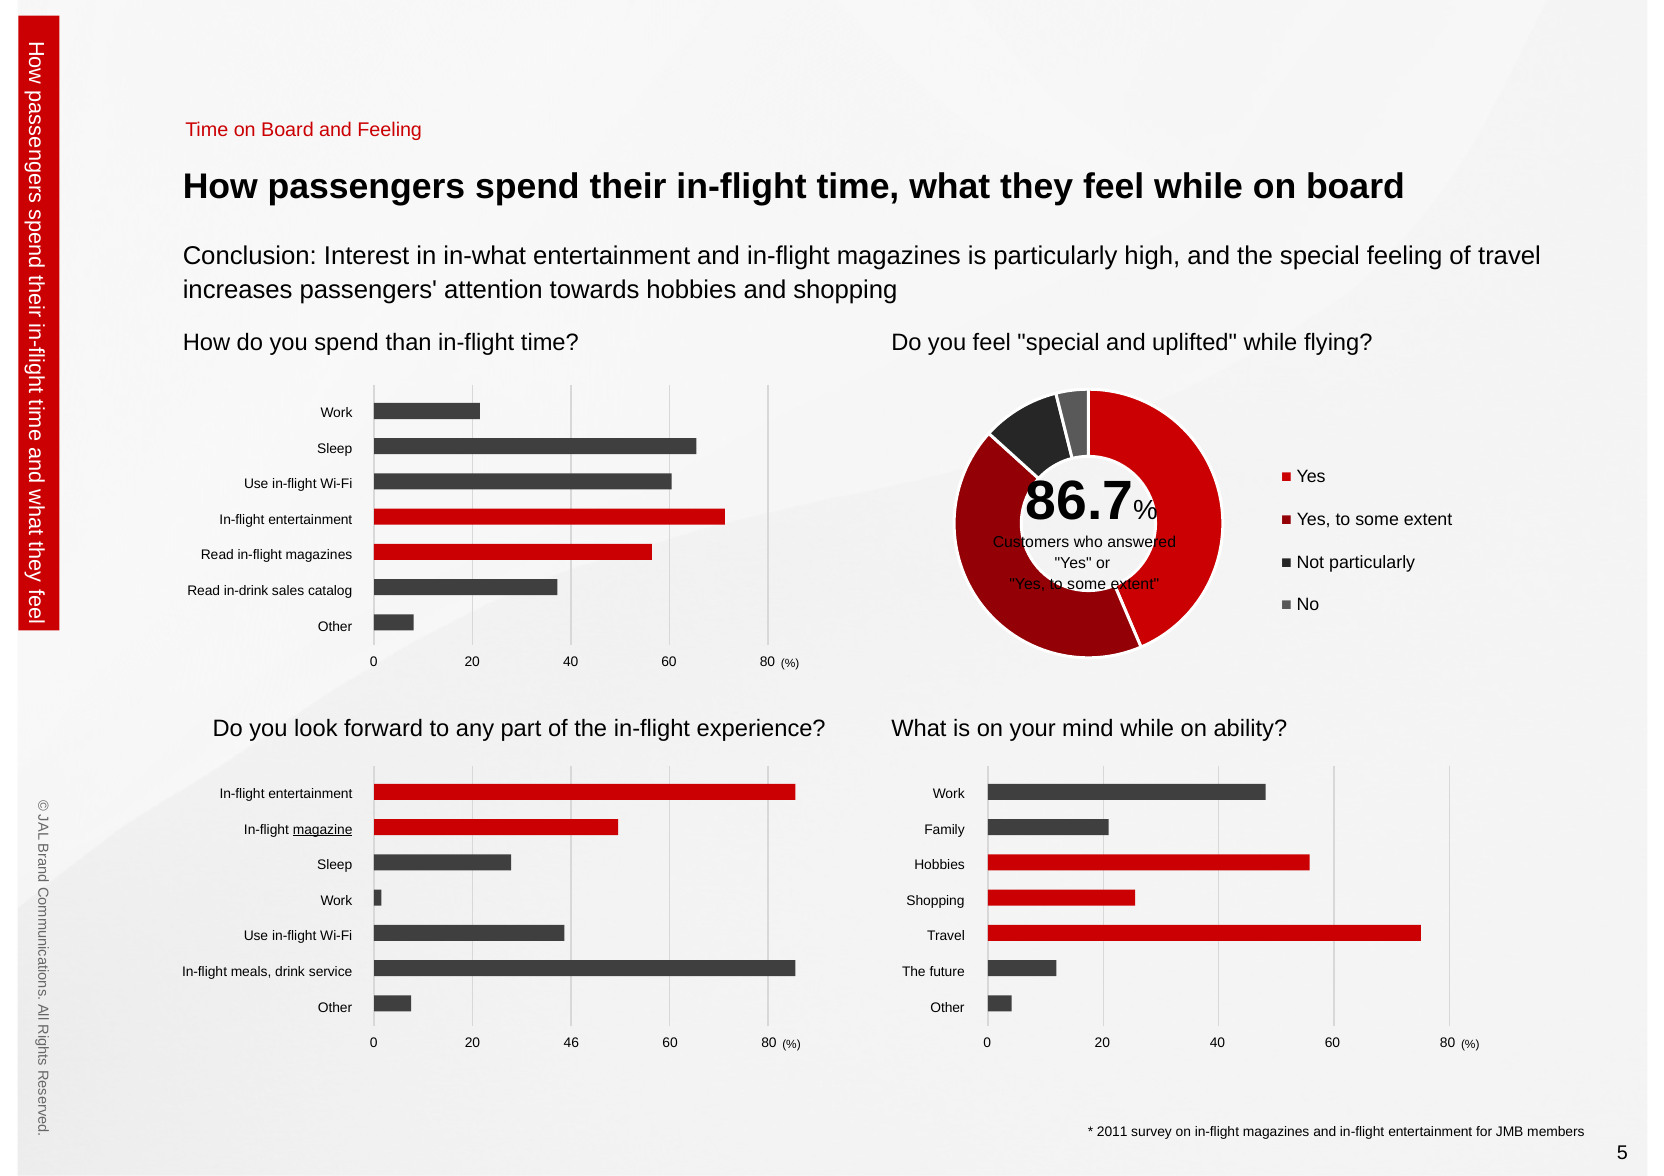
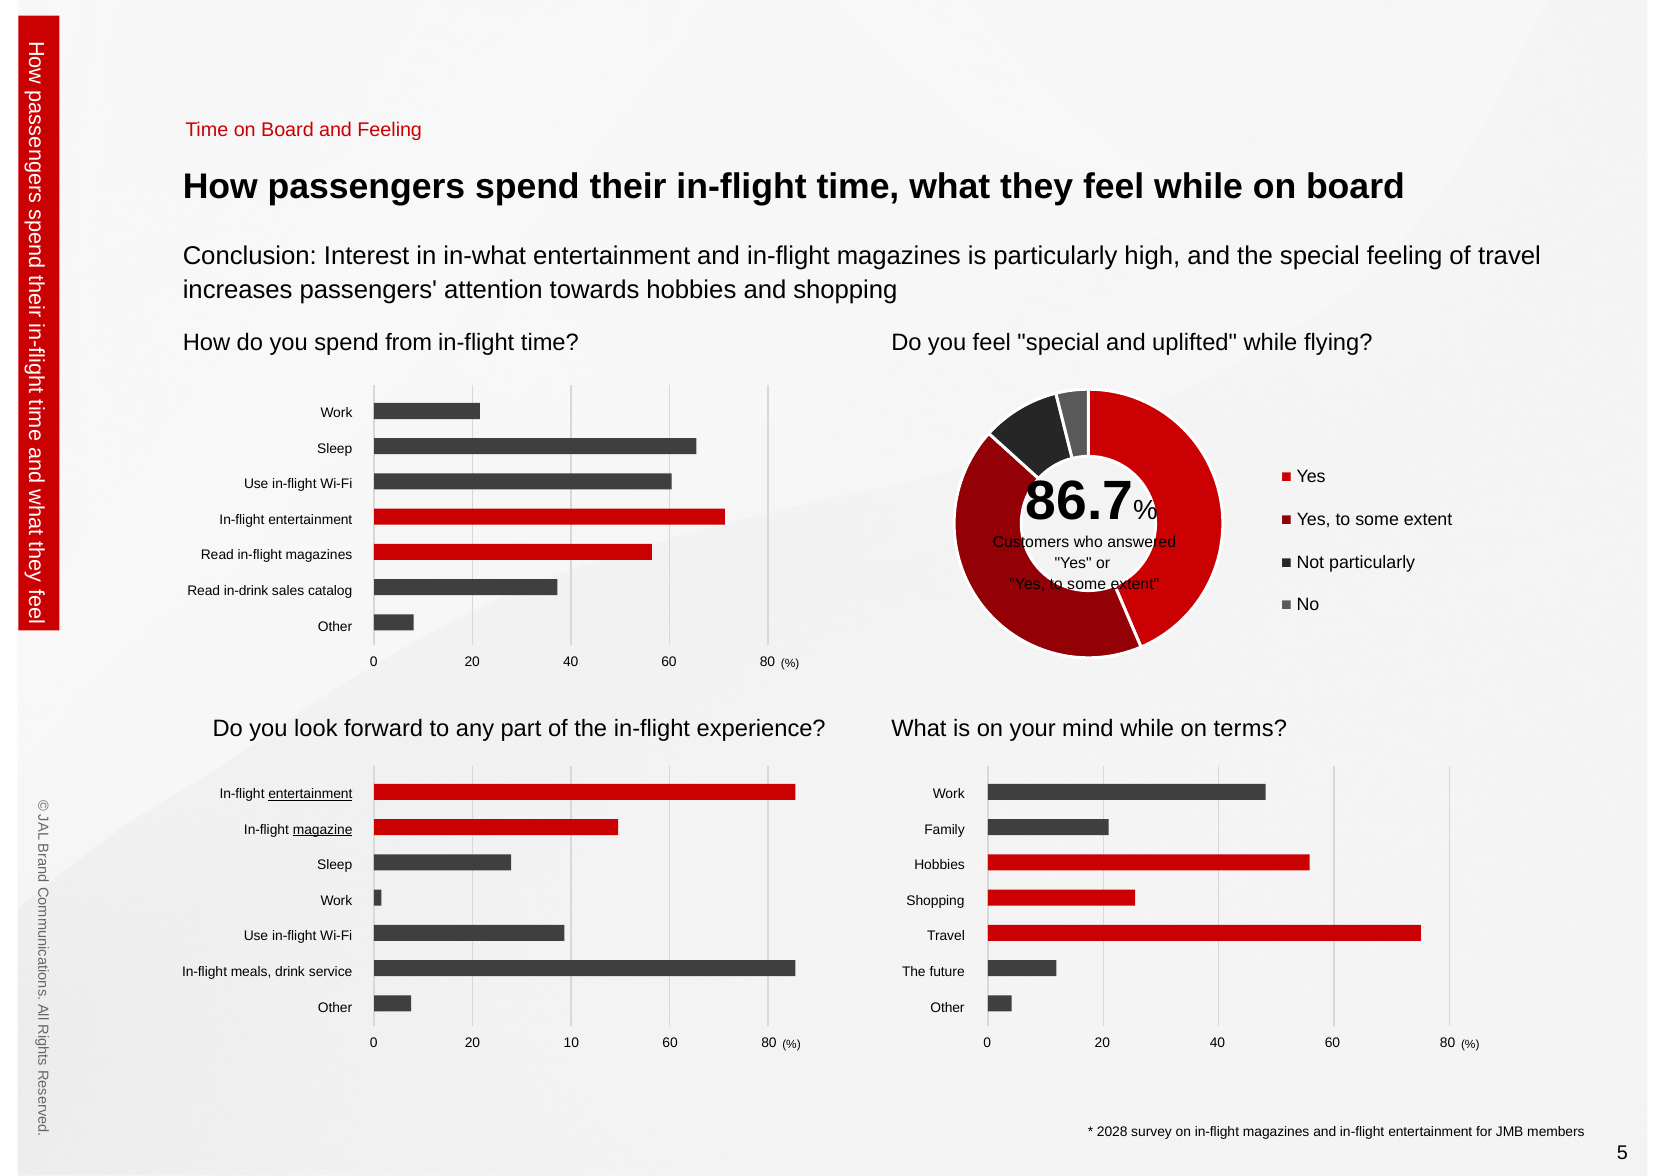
than: than -> from
ability: ability -> terms
entertainment at (310, 795) underline: none -> present
46: 46 -> 10
2011: 2011 -> 2028
